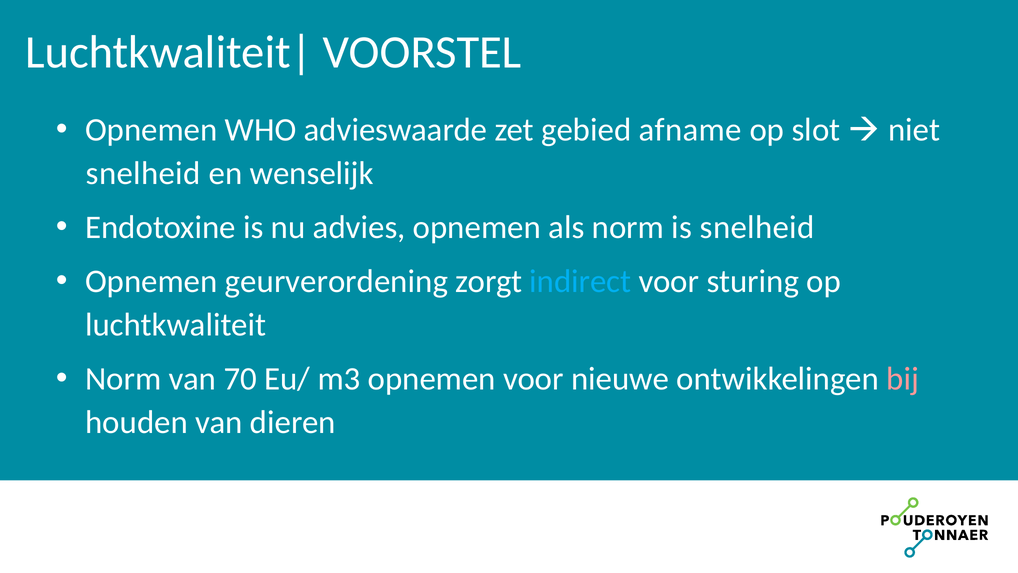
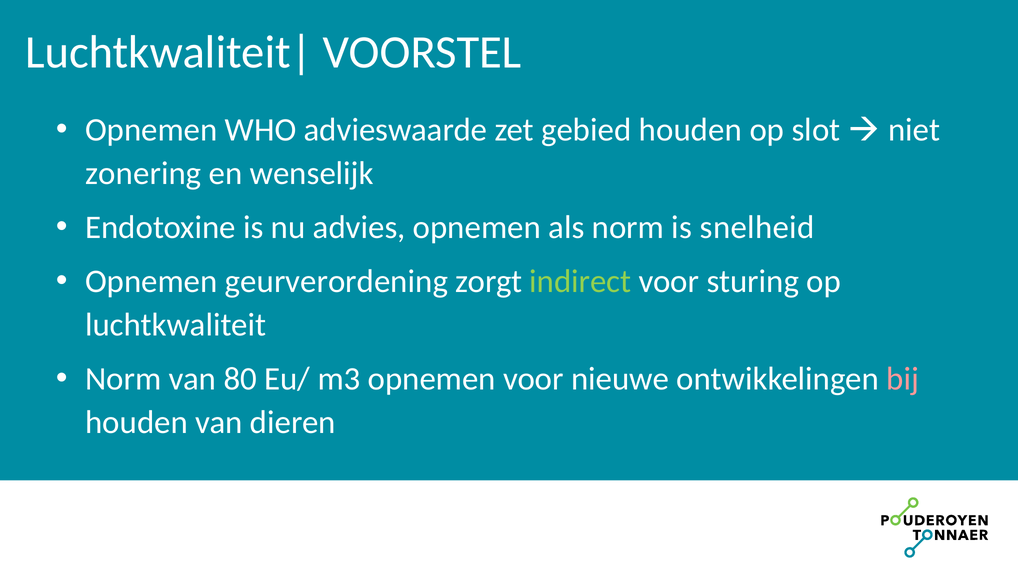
gebied afname: afname -> houden
snelheid at (143, 173): snelheid -> zonering
indirect colour: light blue -> light green
70: 70 -> 80
